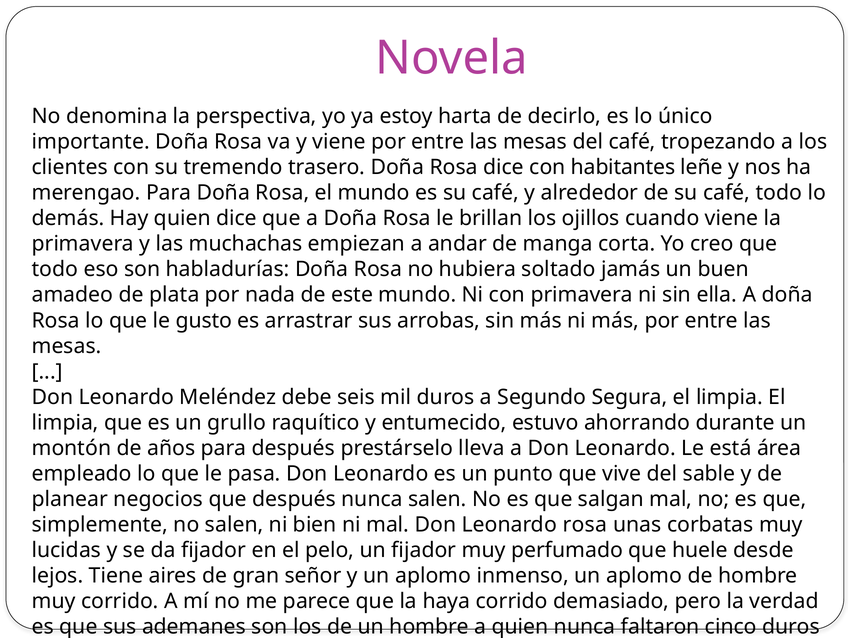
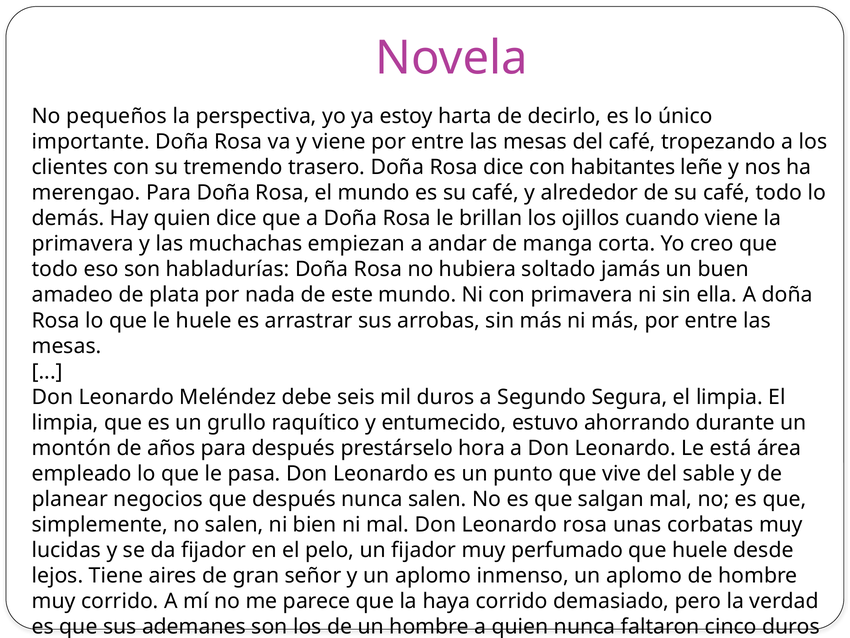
denomina: denomina -> pequeños
le gusto: gusto -> huele
lleva: lleva -> hora
